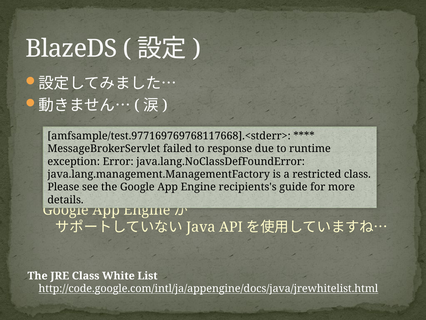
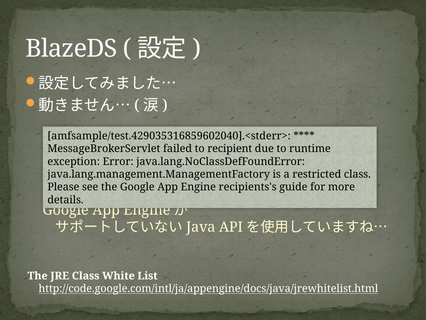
amfsample/test.977169769768117668].<stderr>: amfsample/test.977169769768117668].<stderr> -> amfsample/test.429035316859602040].<stderr>
response: response -> recipient
